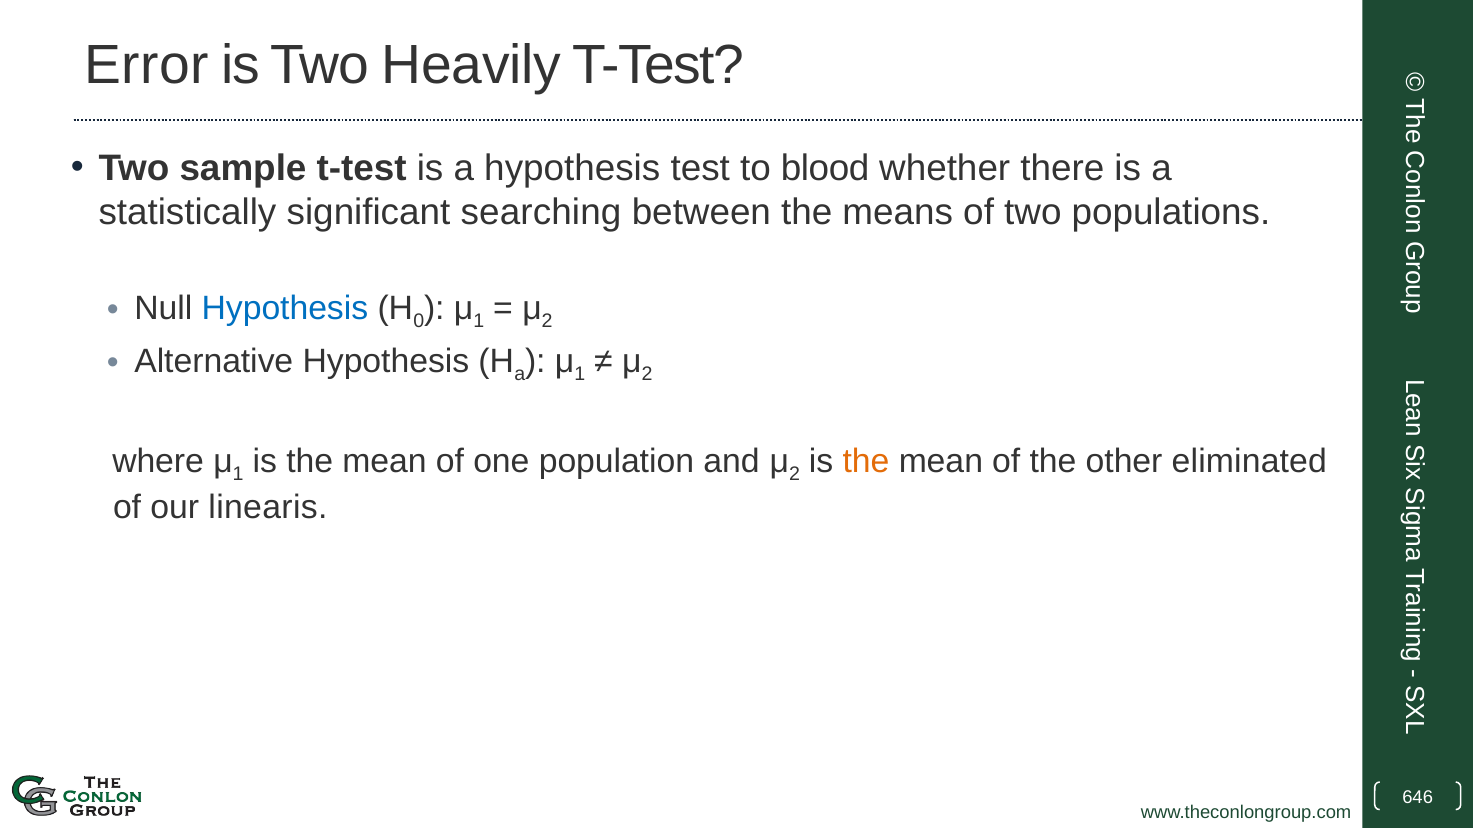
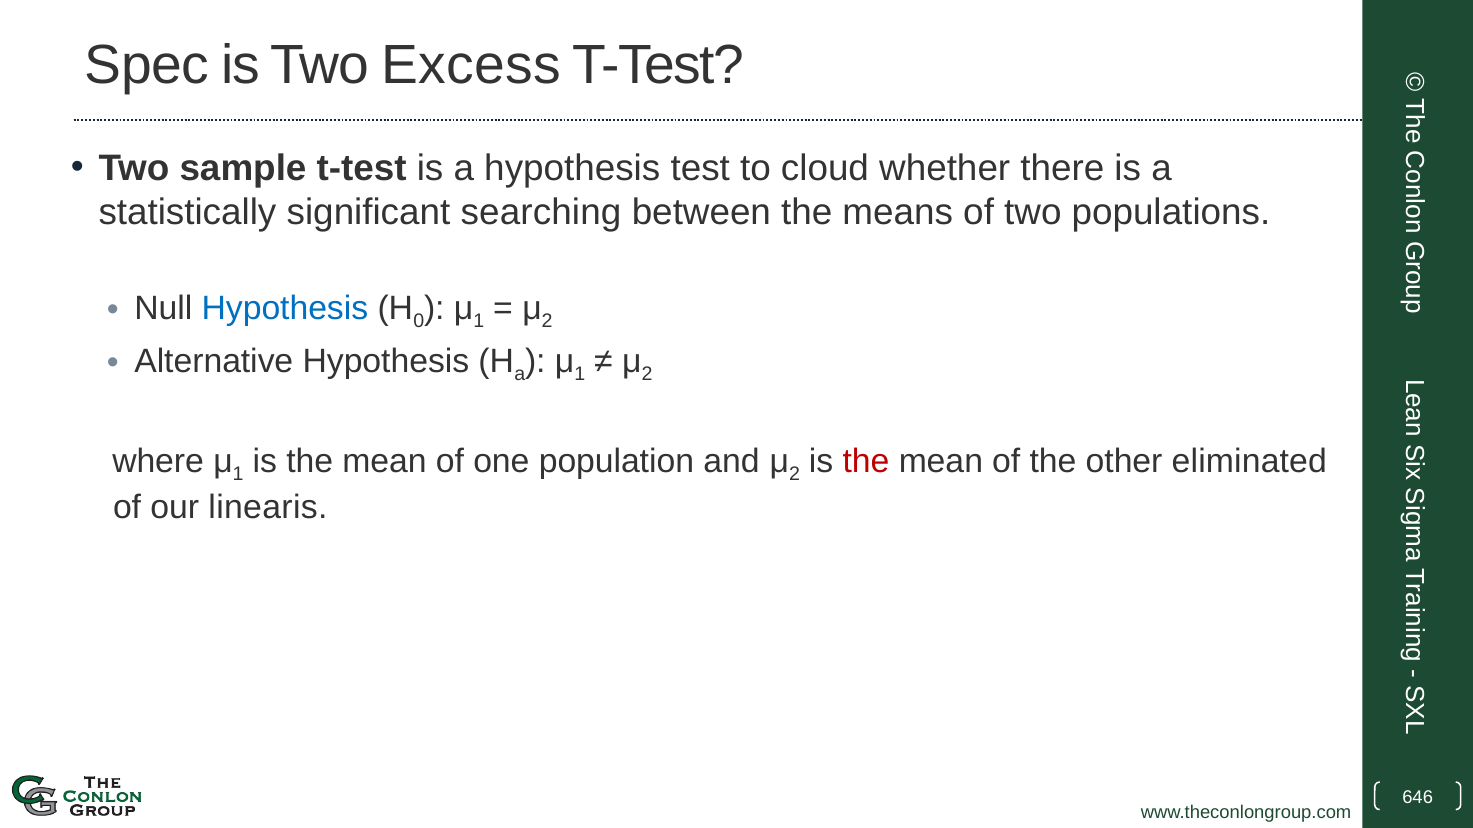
Error: Error -> Spec
Heavily: Heavily -> Excess
blood: blood -> cloud
the at (866, 461) colour: orange -> red
